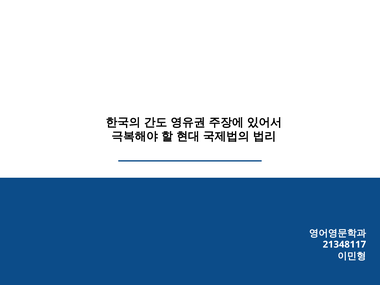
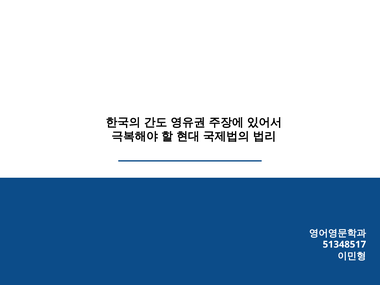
21348117: 21348117 -> 51348517
